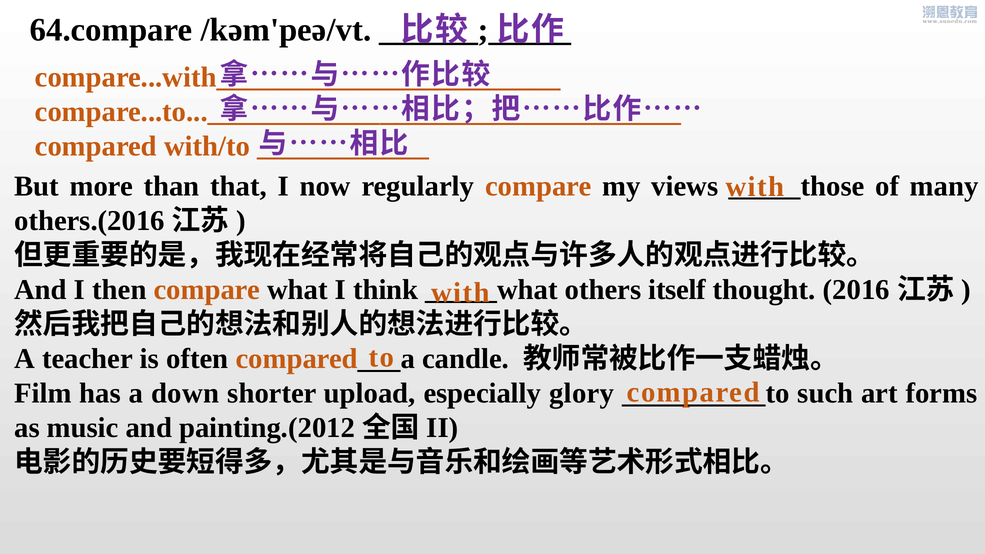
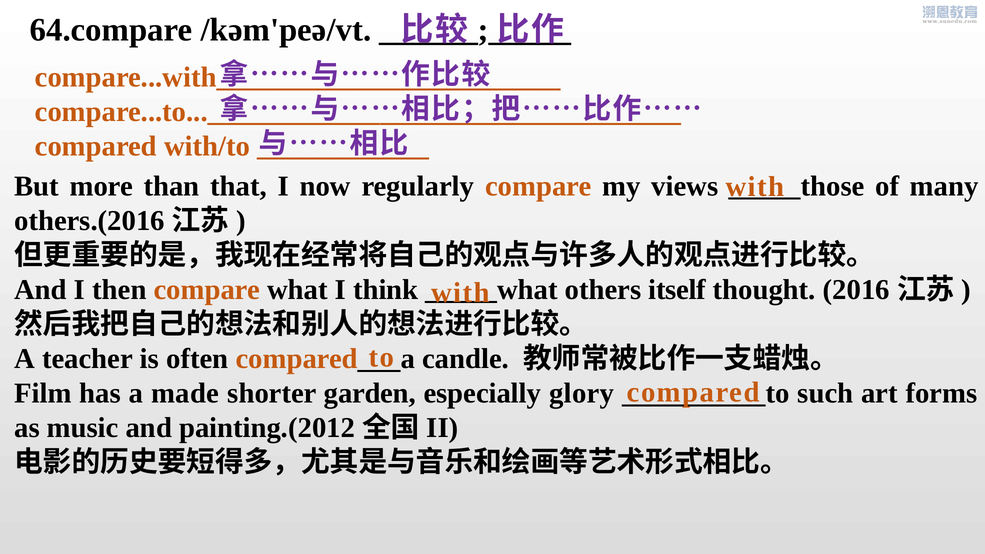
down: down -> made
upload: upload -> garden
